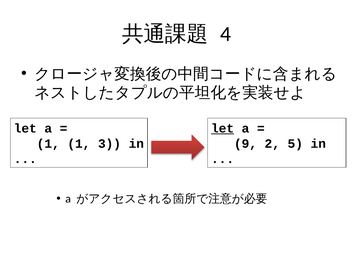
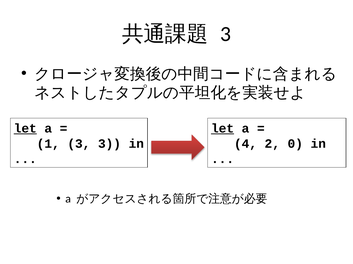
4 at (225, 34): 4 -> 3
let at (25, 129) underline: none -> present
1 1: 1 -> 3
9: 9 -> 4
5: 5 -> 0
